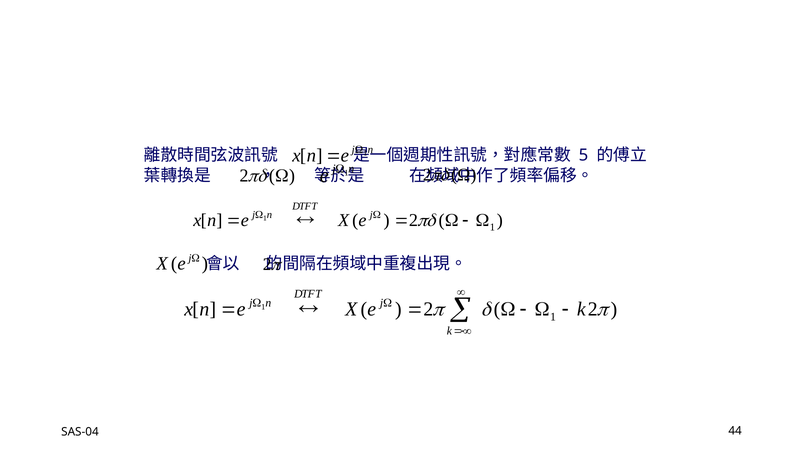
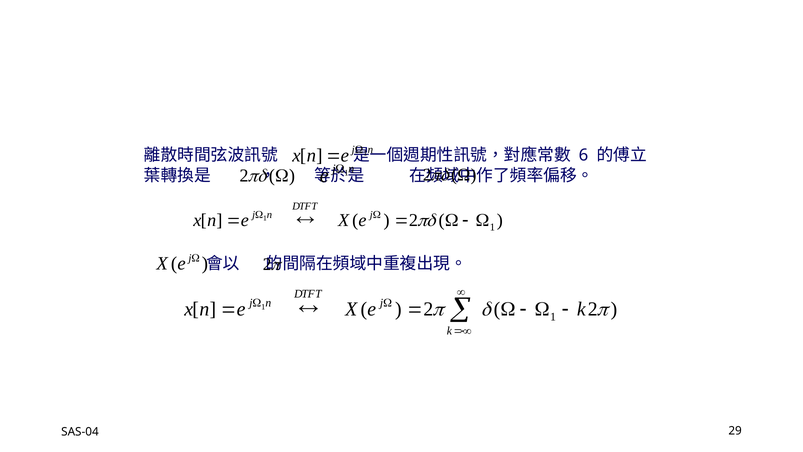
5: 5 -> 6
44: 44 -> 29
